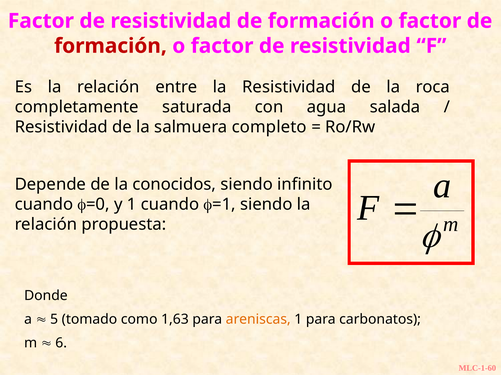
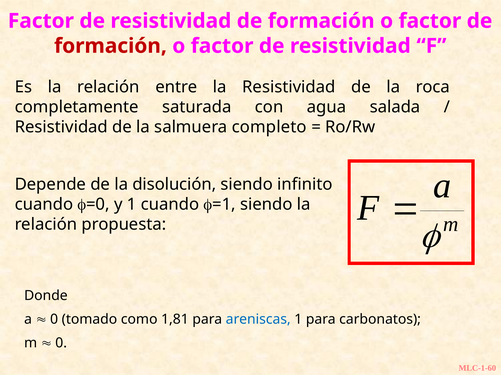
conocidos: conocidos -> disolución
5 at (54, 320): 5 -> 0
1,63: 1,63 -> 1,81
areniscas colour: orange -> blue
6 at (61, 344): 6 -> 0
